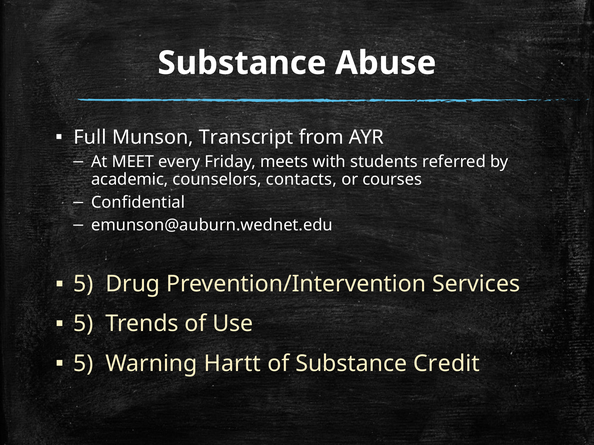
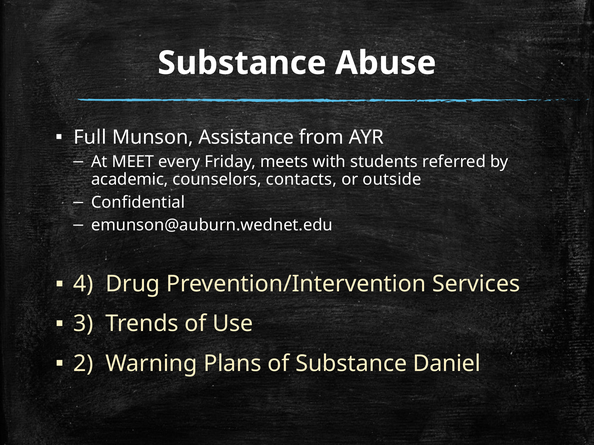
Transcript: Transcript -> Assistance
courses: courses -> outside
5 at (83, 284): 5 -> 4
5 at (83, 324): 5 -> 3
5 at (83, 364): 5 -> 2
Hartt: Hartt -> Plans
Credit: Credit -> Daniel
